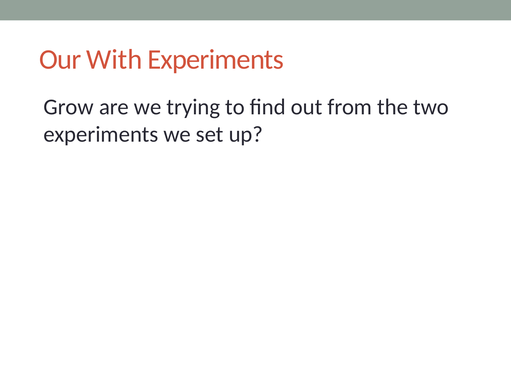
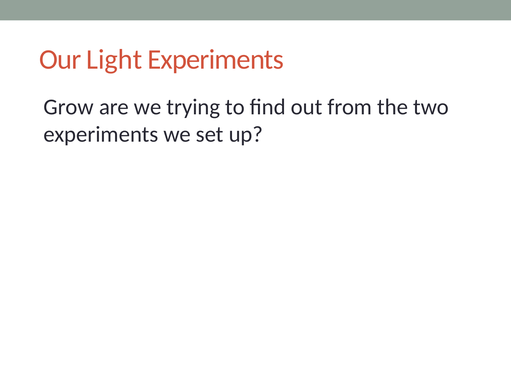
With: With -> Light
